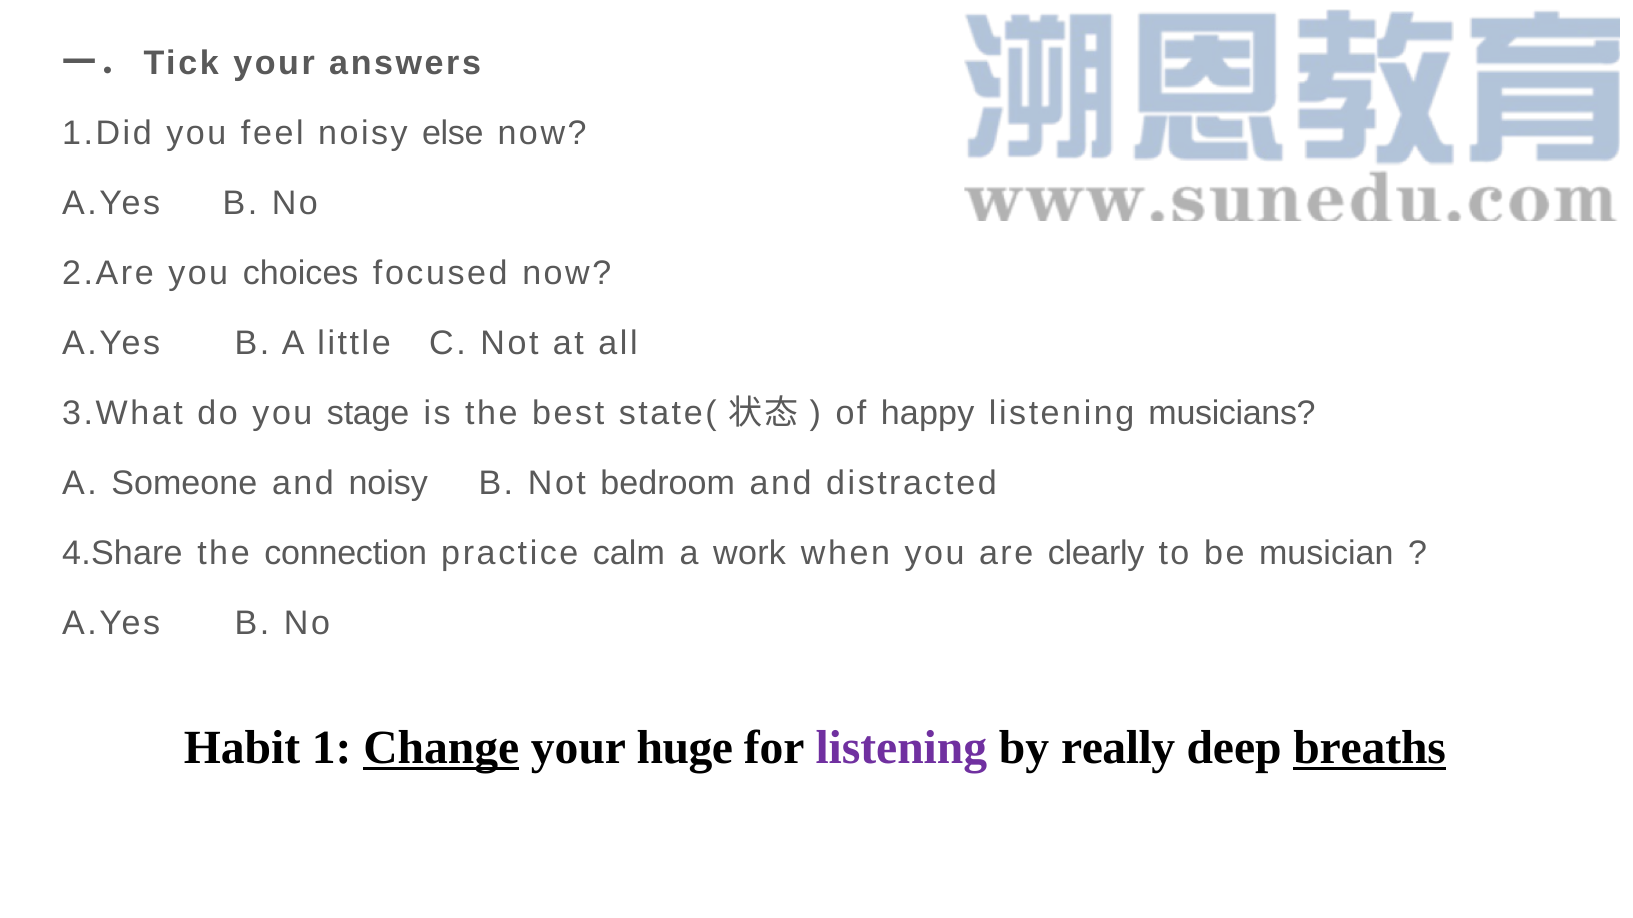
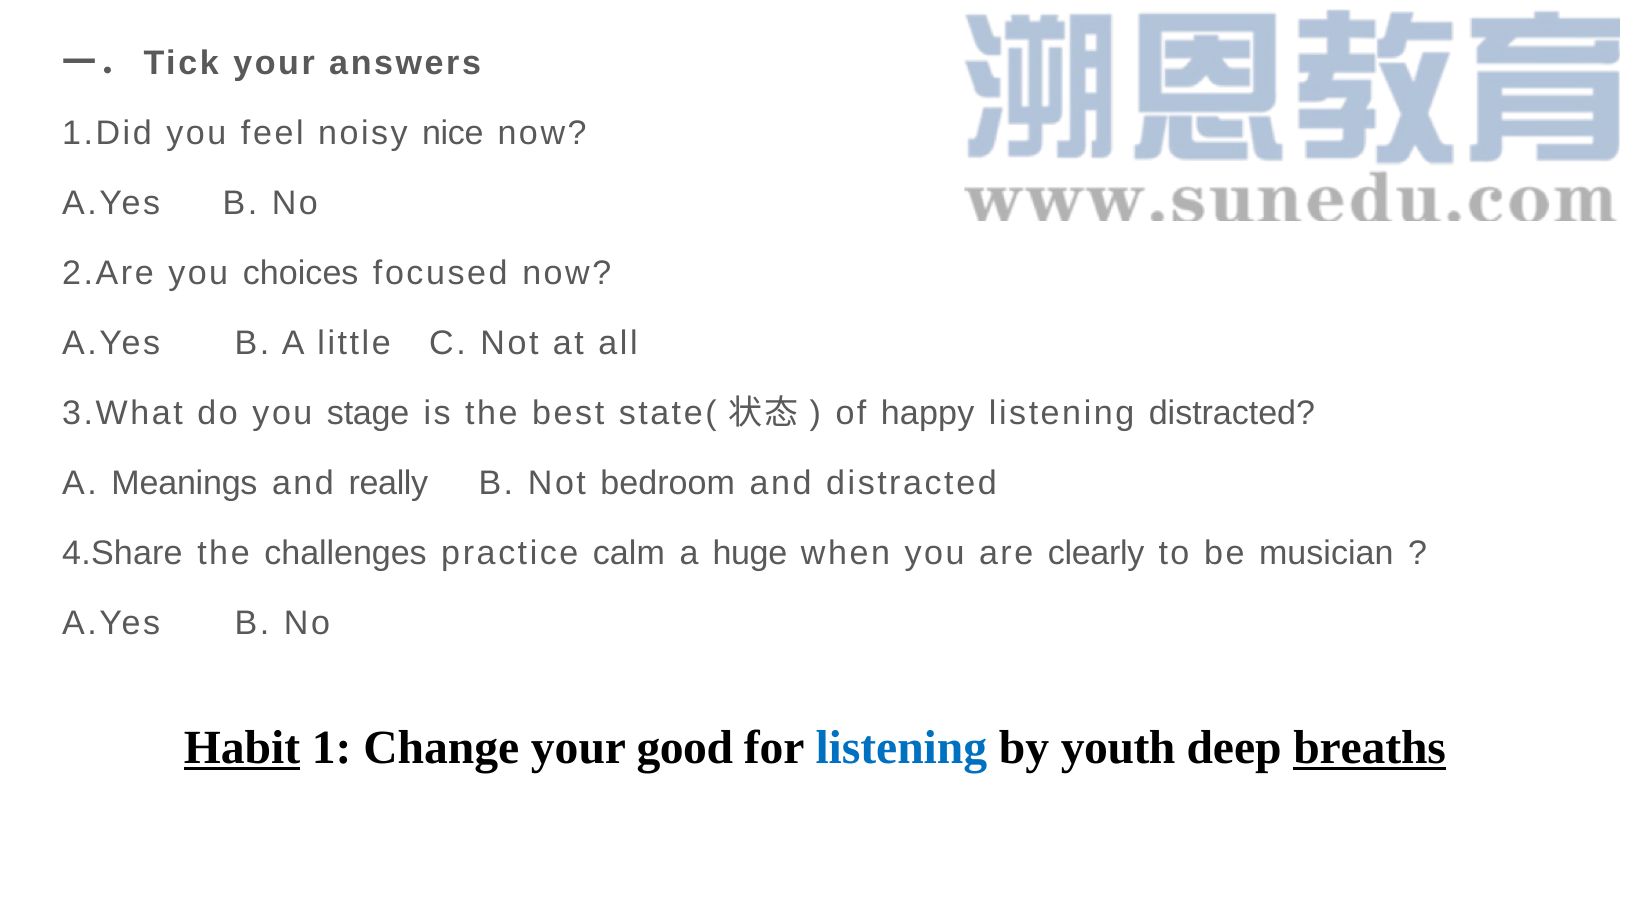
else: else -> nice
listening musicians: musicians -> distracted
Someone: Someone -> Meanings
and noisy: noisy -> really
connection: connection -> challenges
work: work -> huge
Habit underline: none -> present
Change underline: present -> none
huge: huge -> good
listening at (901, 748) colour: purple -> blue
really: really -> youth
